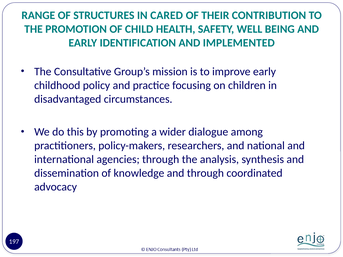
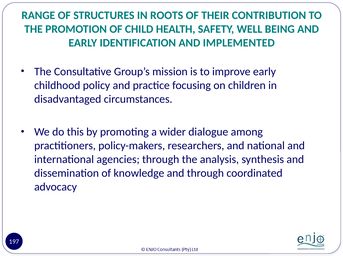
CARED: CARED -> ROOTS
